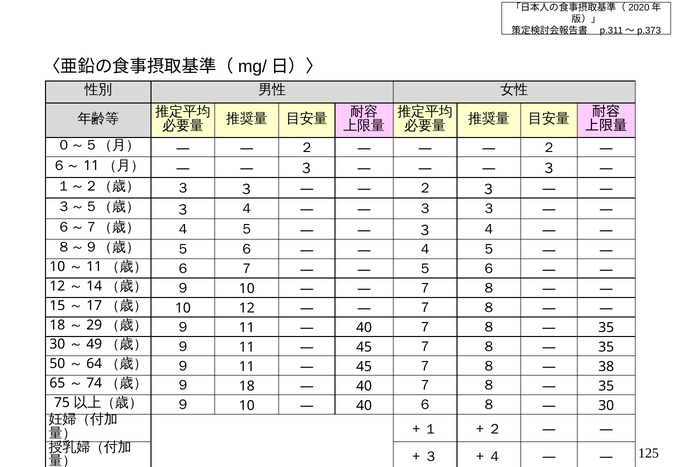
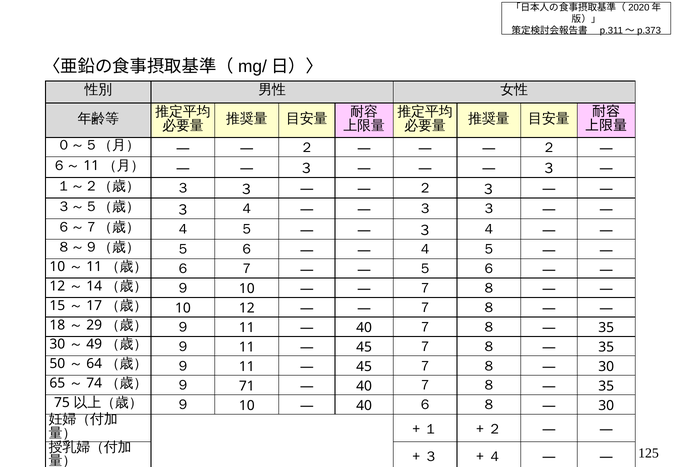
38 at (606, 367): 38 -> 30
９ 18: 18 -> 71
